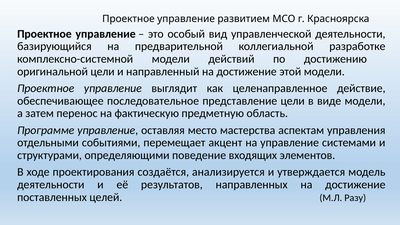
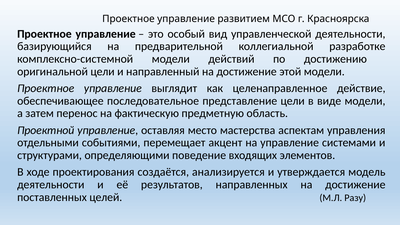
Программе: Программе -> Проектной
